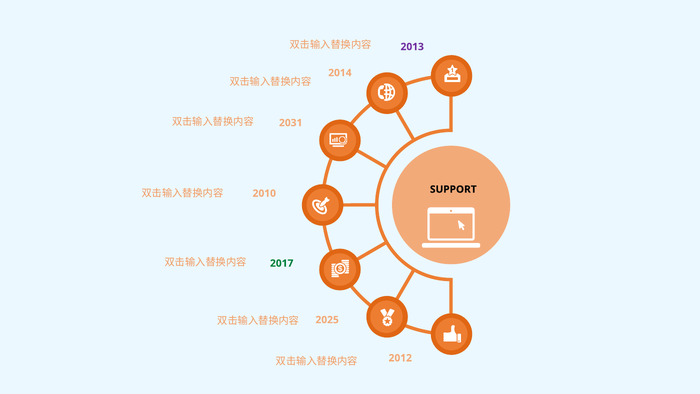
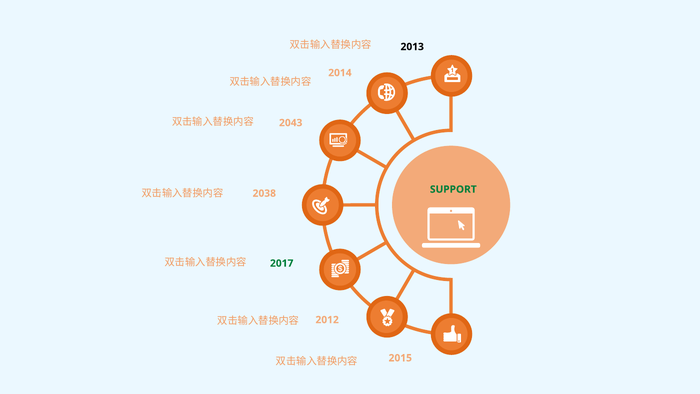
2013 colour: purple -> black
2031: 2031 -> 2043
SUPPORT colour: black -> green
2010: 2010 -> 2038
2025: 2025 -> 2012
2012: 2012 -> 2015
